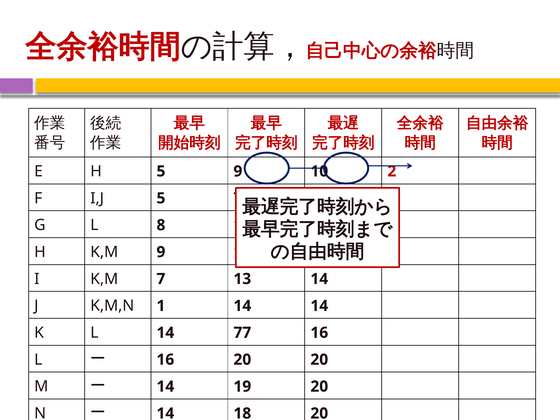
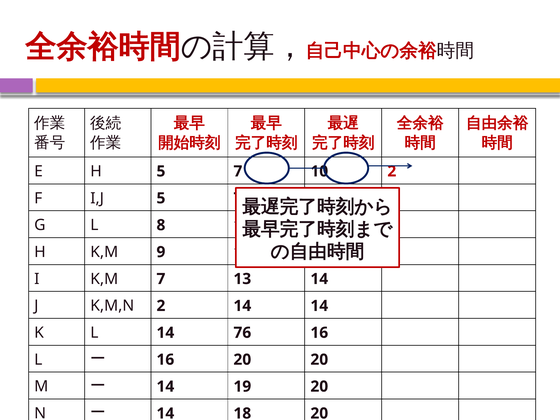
H 5 9: 9 -> 7
K,M,N 1: 1 -> 2
77: 77 -> 76
